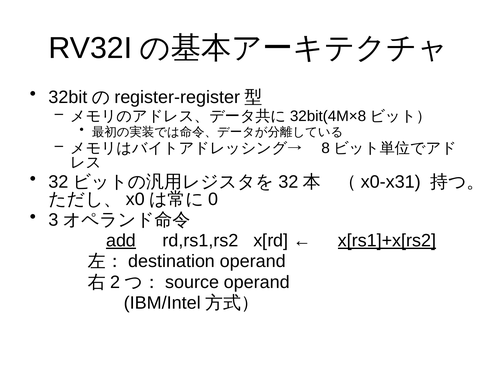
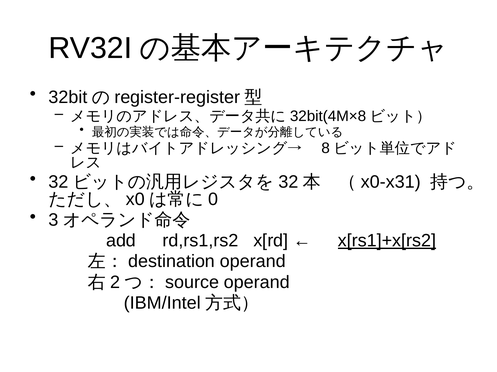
add underline: present -> none
